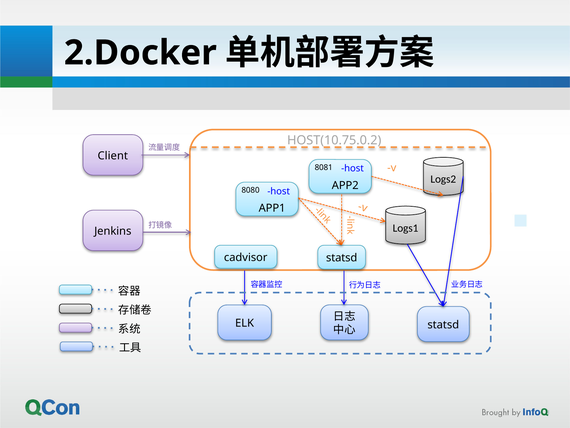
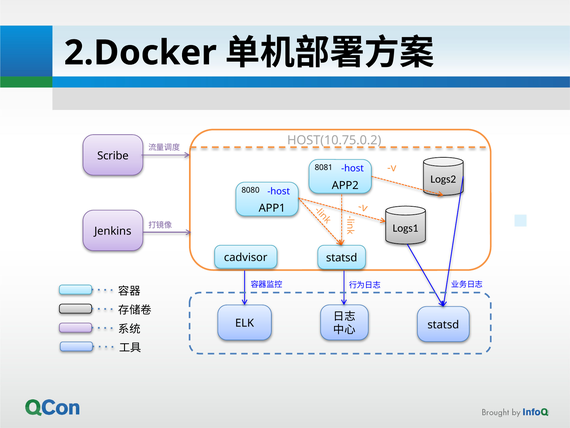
Client: Client -> Scribe
